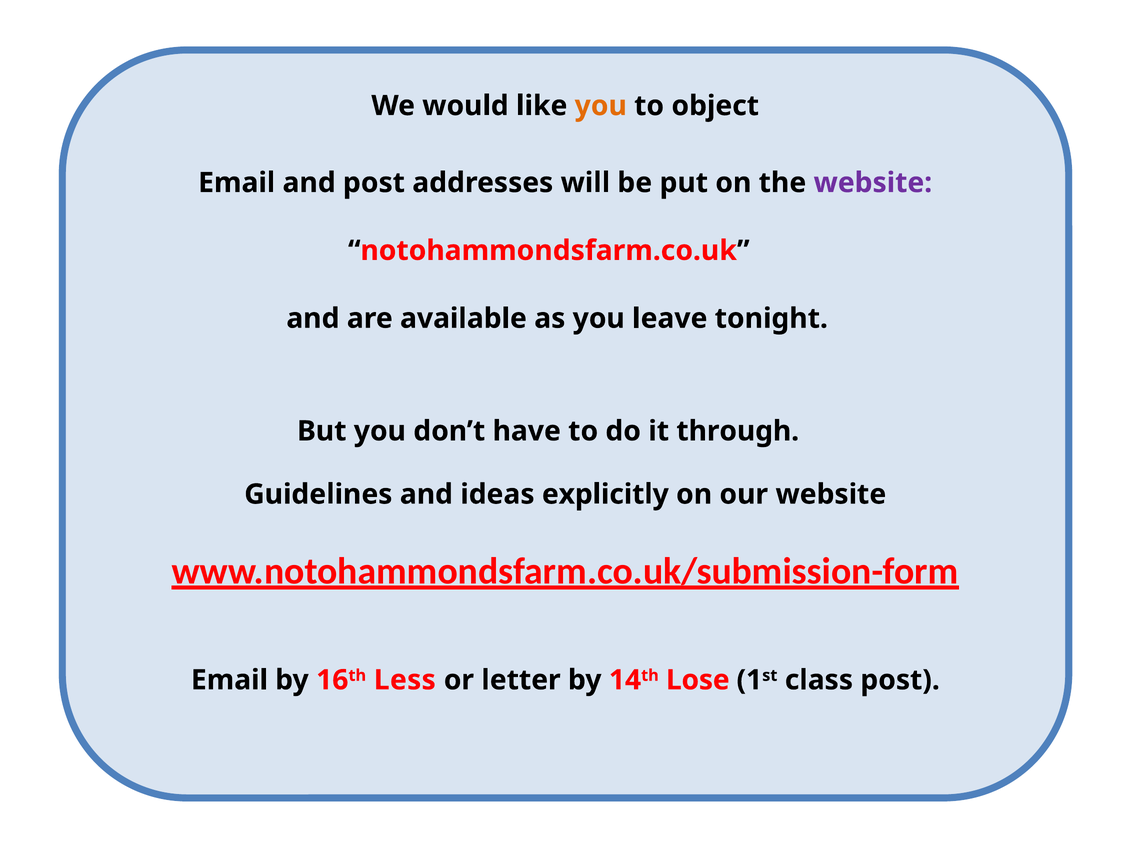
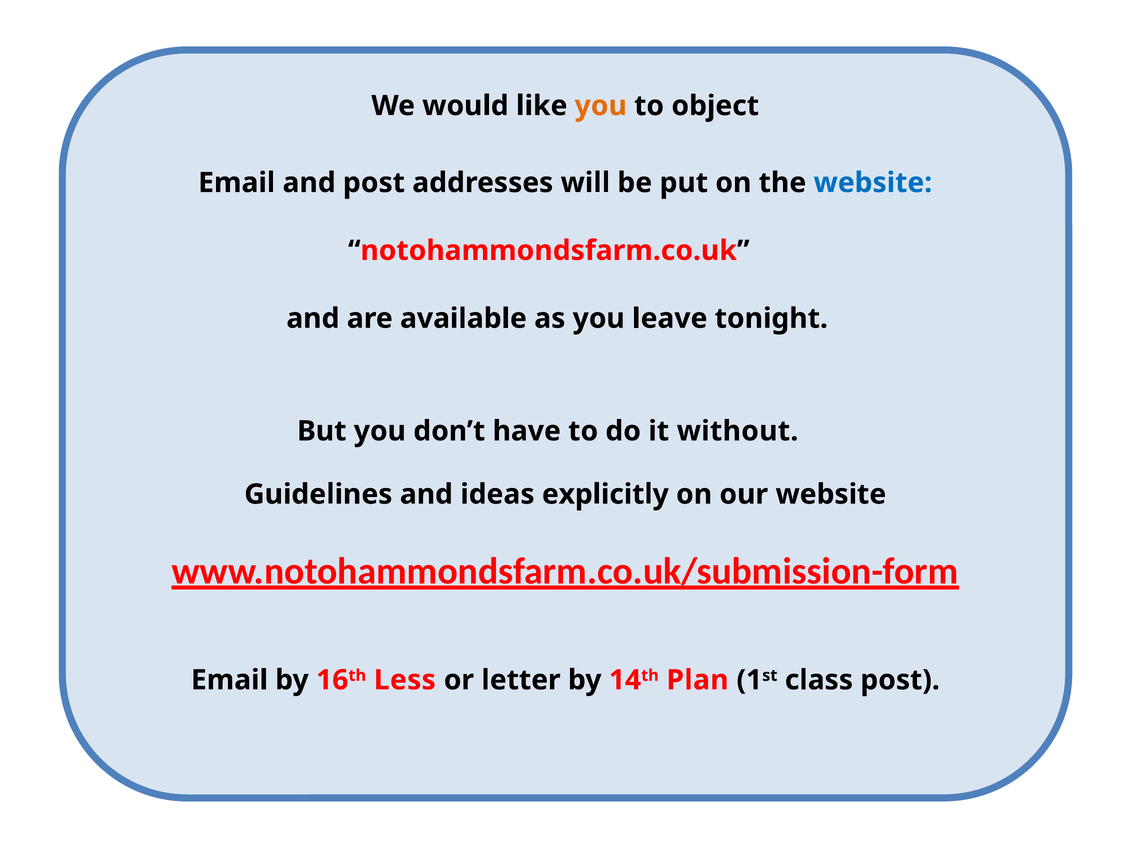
website at (873, 183) colour: purple -> blue
through: through -> without
Lose: Lose -> Plan
